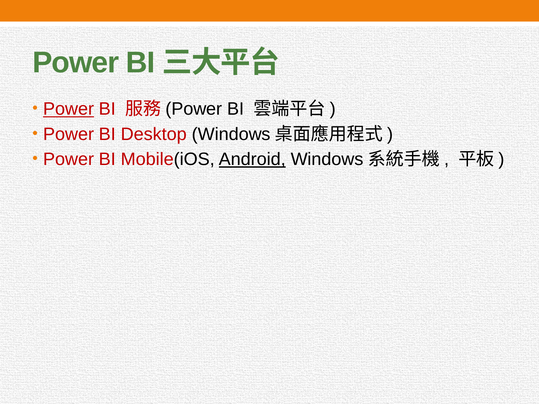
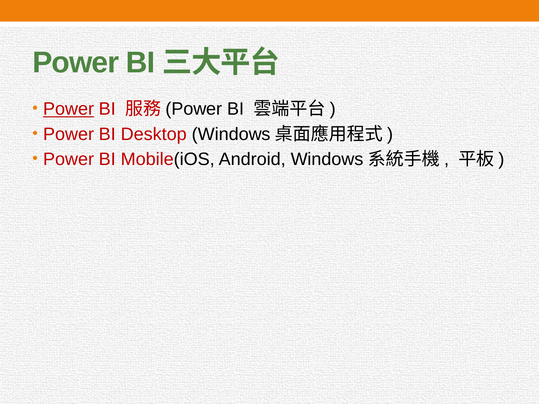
Android underline: present -> none
